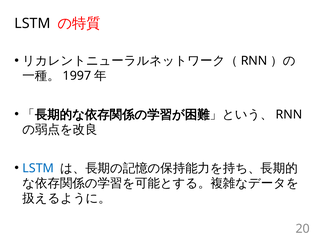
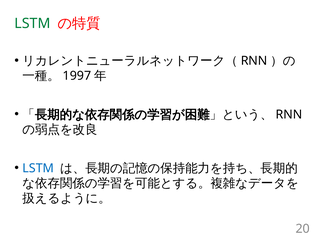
LSTM at (32, 24) colour: black -> green
